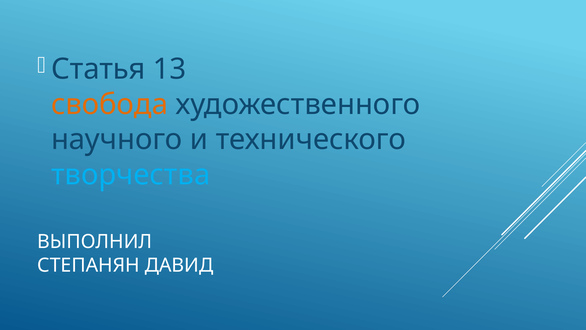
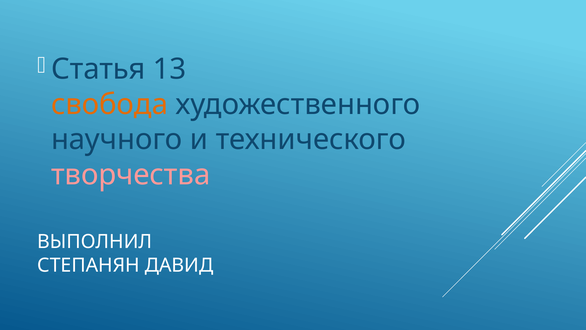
творчества colour: light blue -> pink
